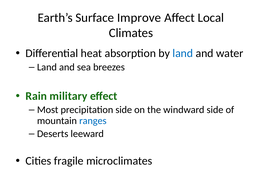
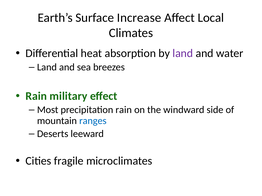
Improve: Improve -> Increase
land at (183, 53) colour: blue -> purple
precipitation side: side -> rain
